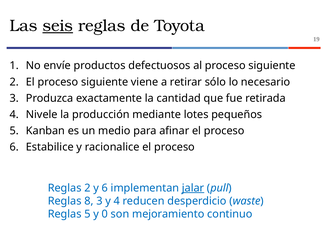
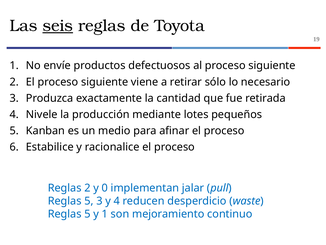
y 6: 6 -> 0
jalar underline: present -> none
8 at (89, 201): 8 -> 5
y 0: 0 -> 1
